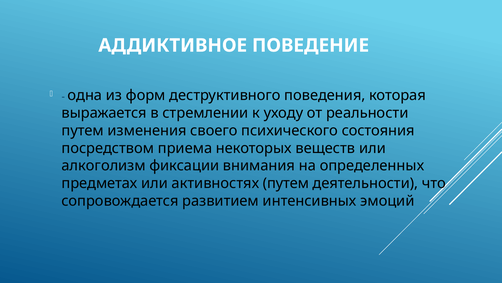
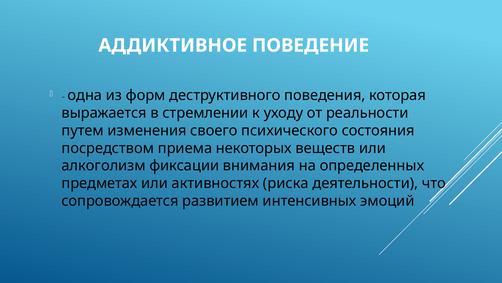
активностях путем: путем -> риска
